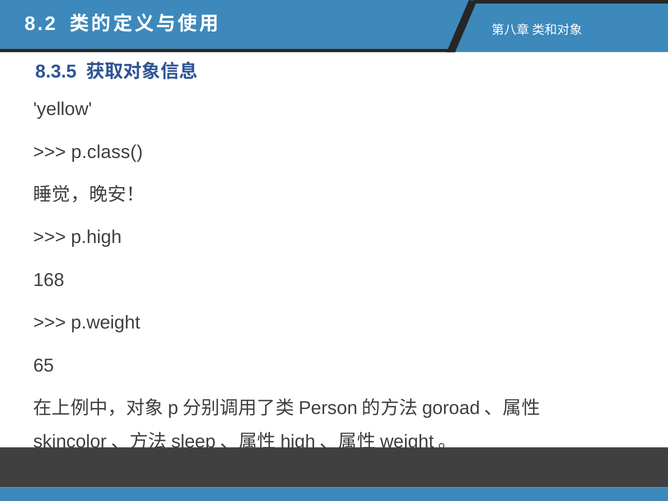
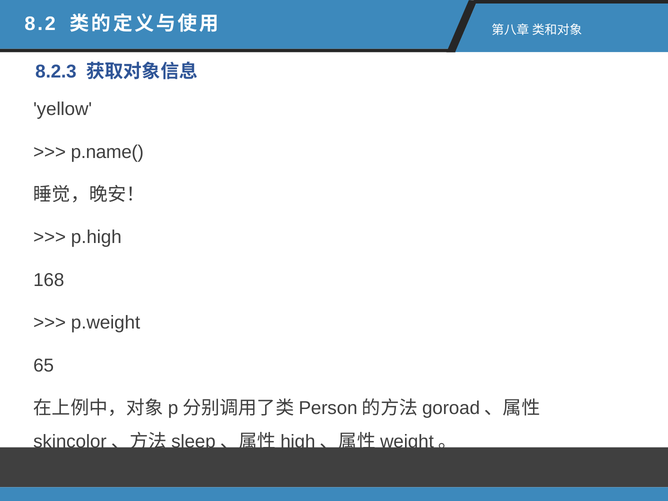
8.3.5: 8.3.5 -> 8.2.3
p.class(: p.class( -> p.name(
